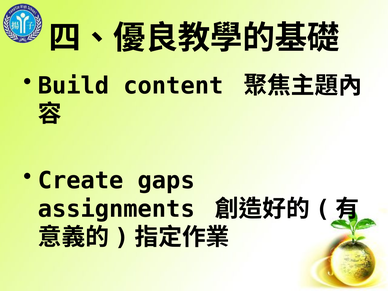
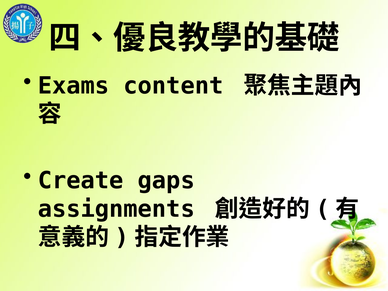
Build: Build -> Exams
